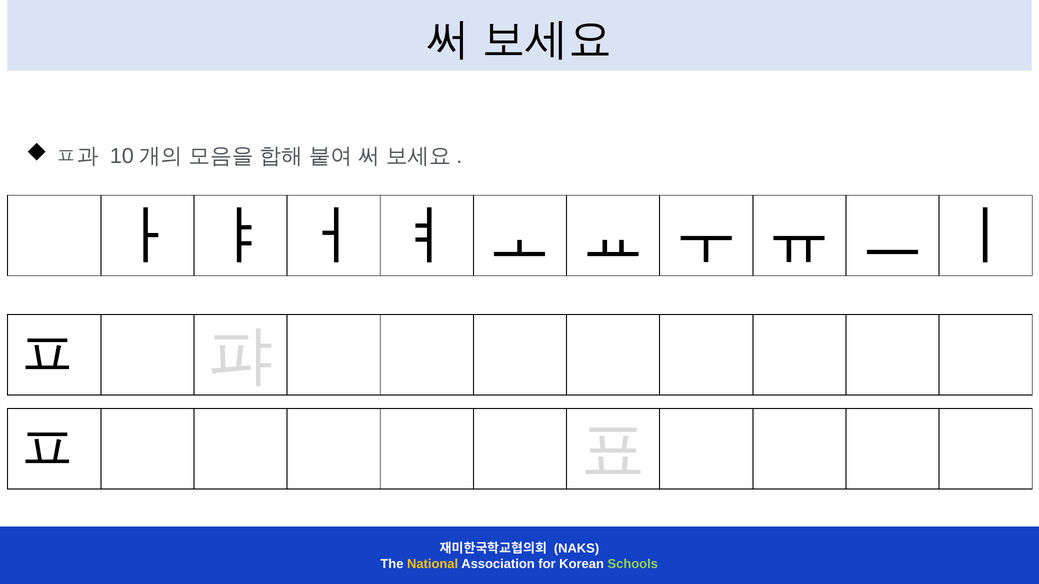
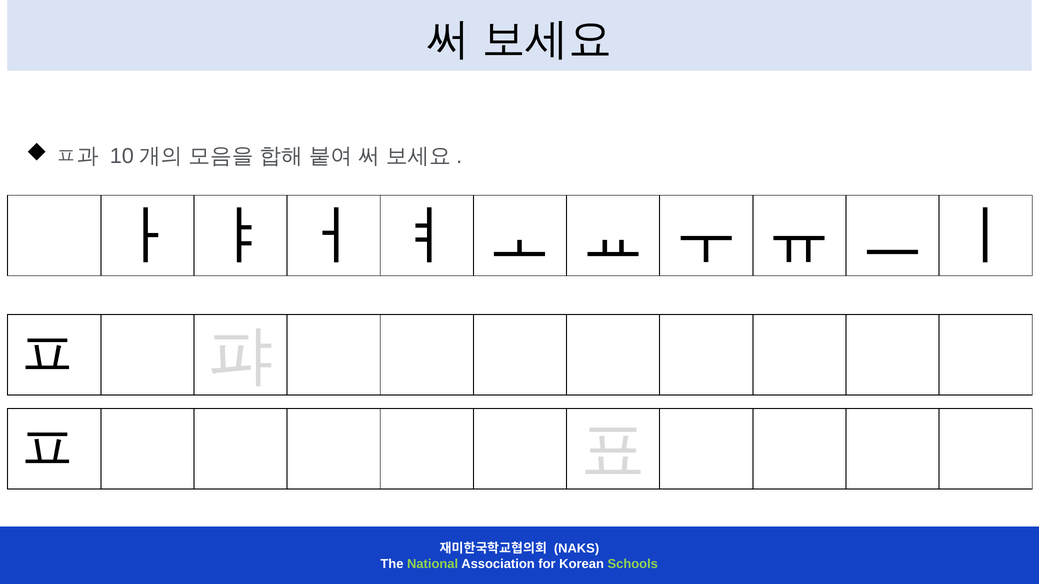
National colour: yellow -> light green
